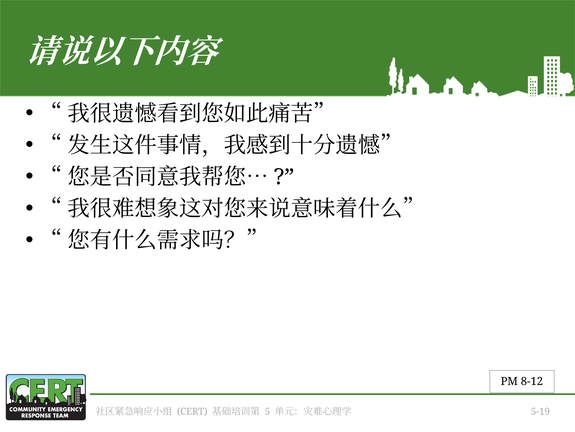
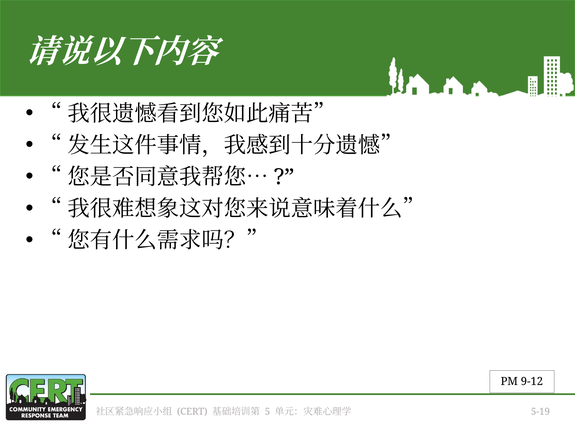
8-12: 8-12 -> 9-12
